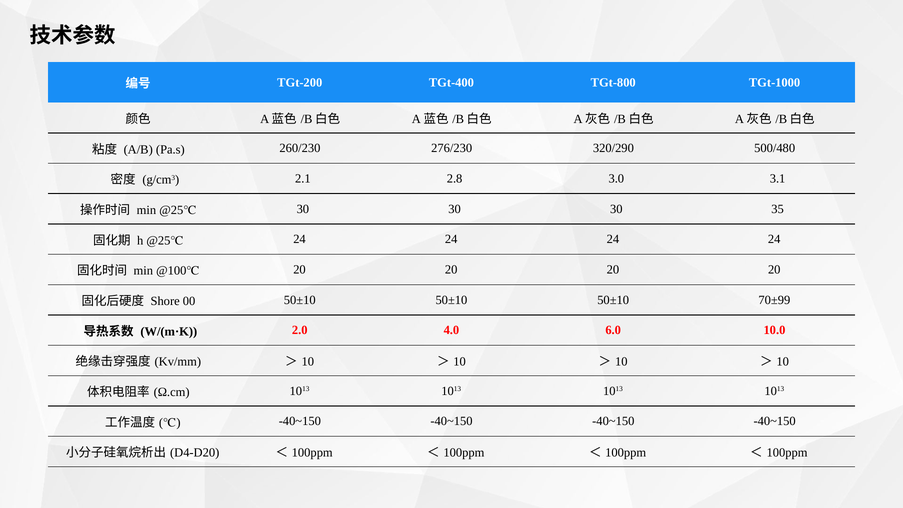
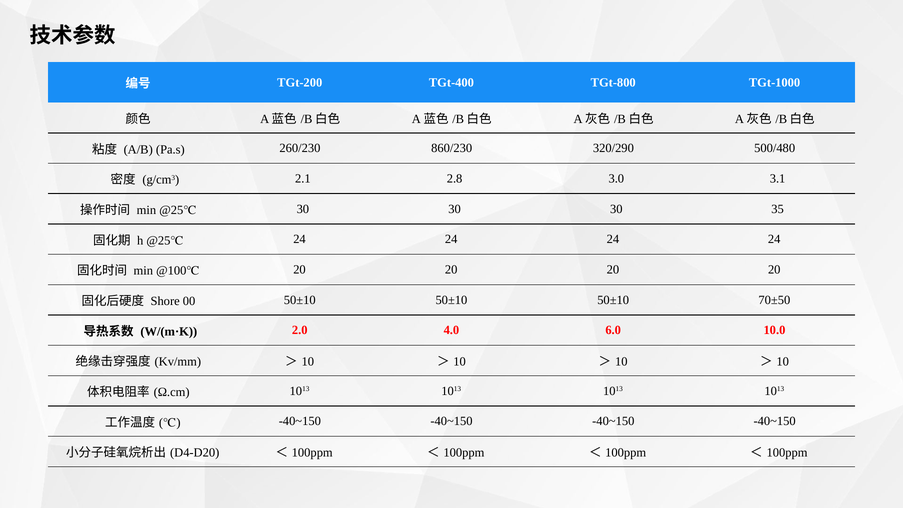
276/230: 276/230 -> 860/230
70±99: 70±99 -> 70±50
